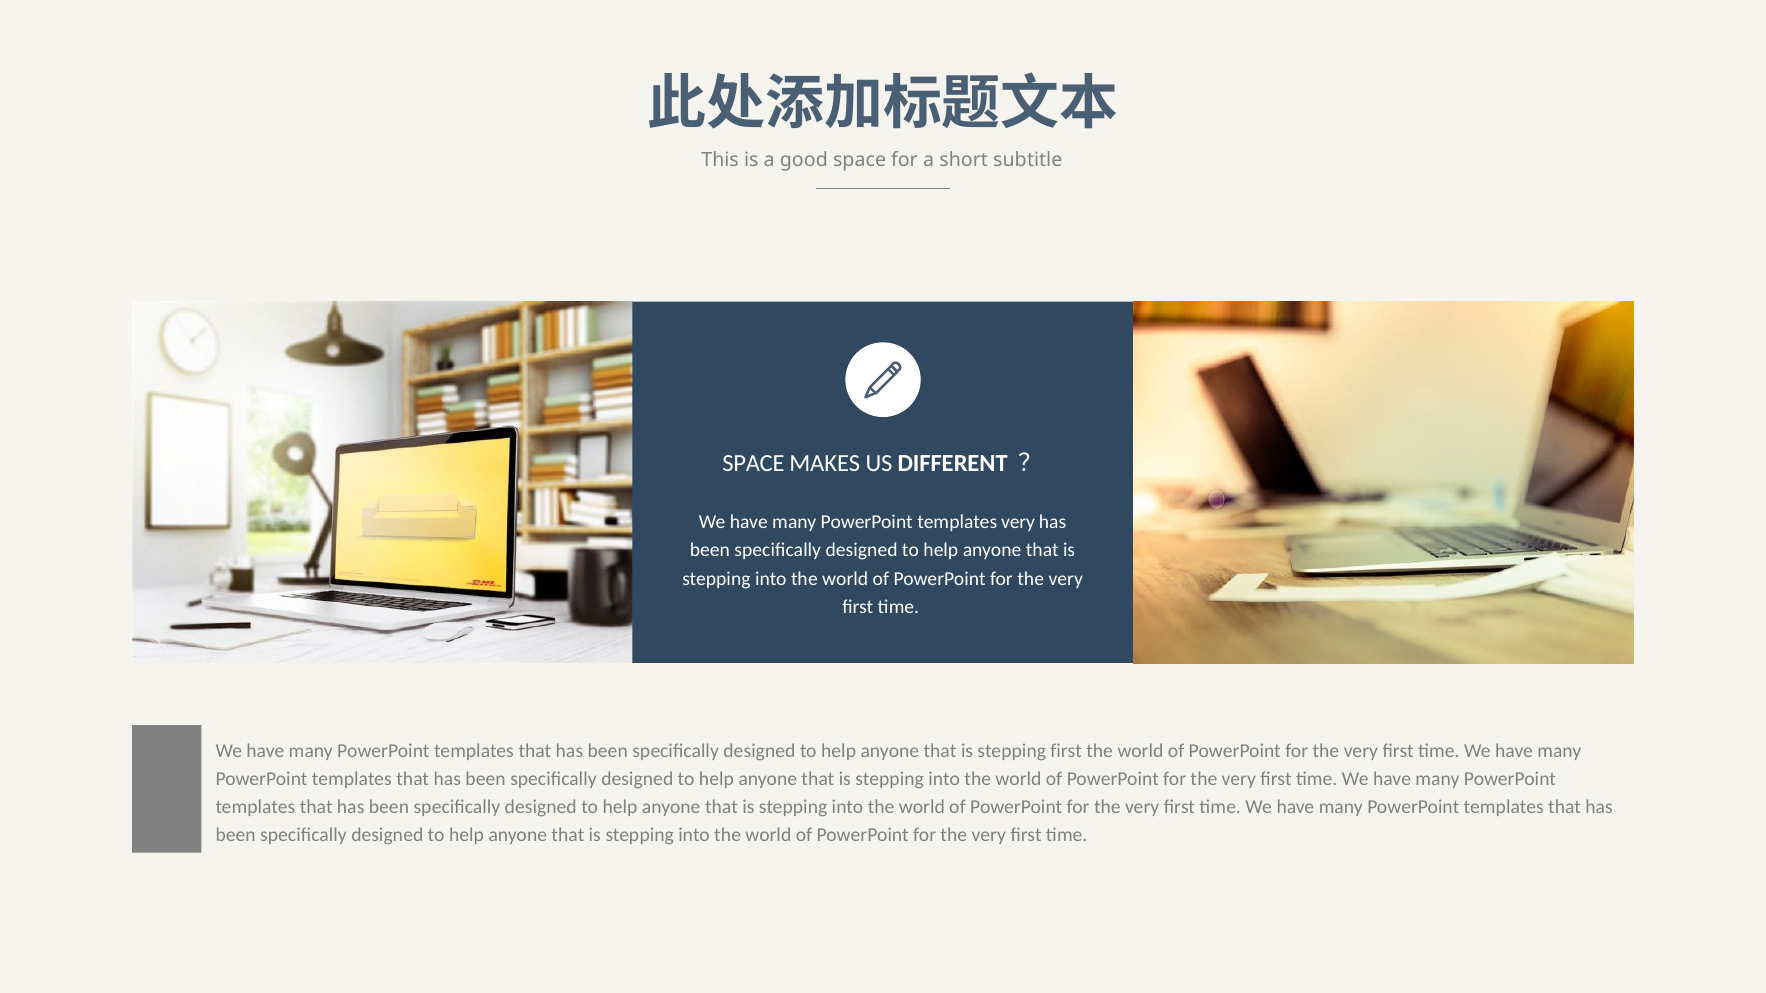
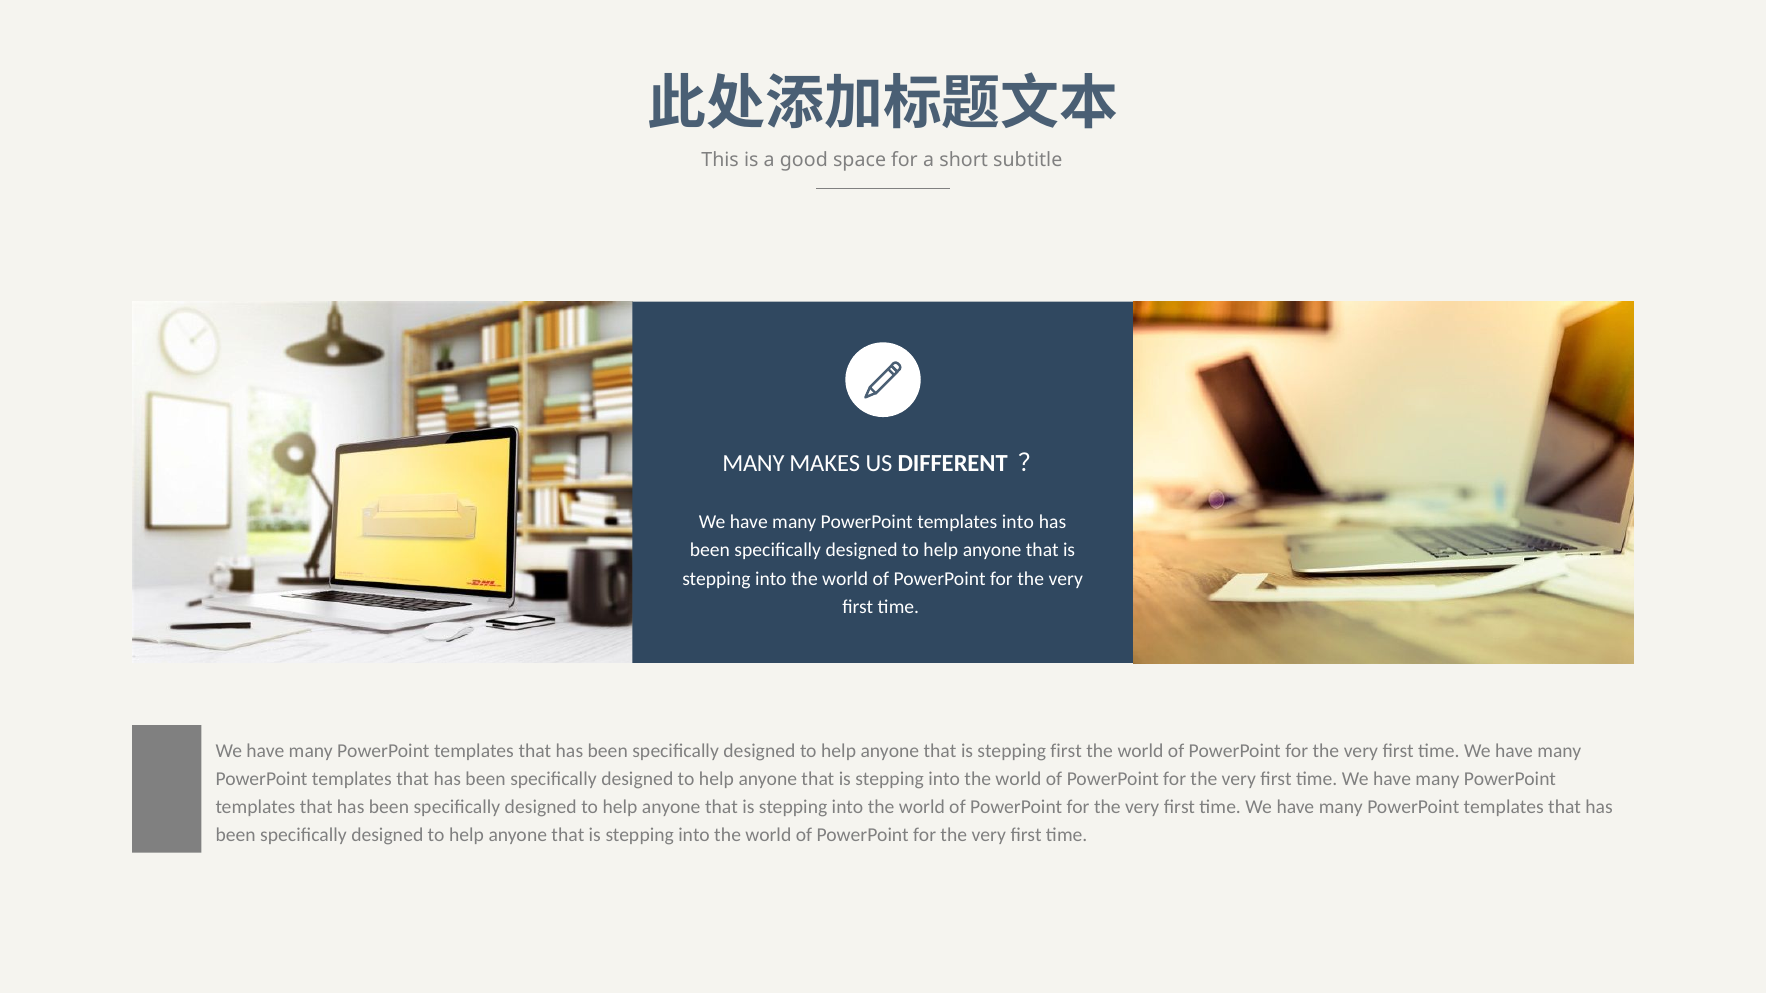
SPACE at (753, 464): SPACE -> MANY
templates very: very -> into
